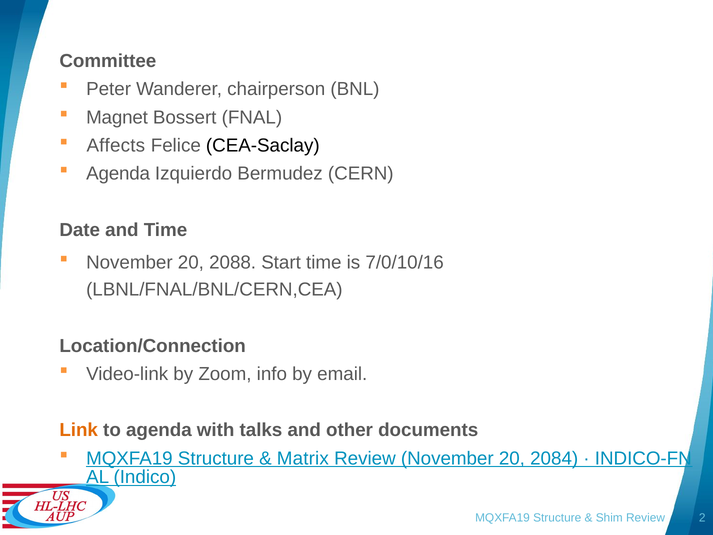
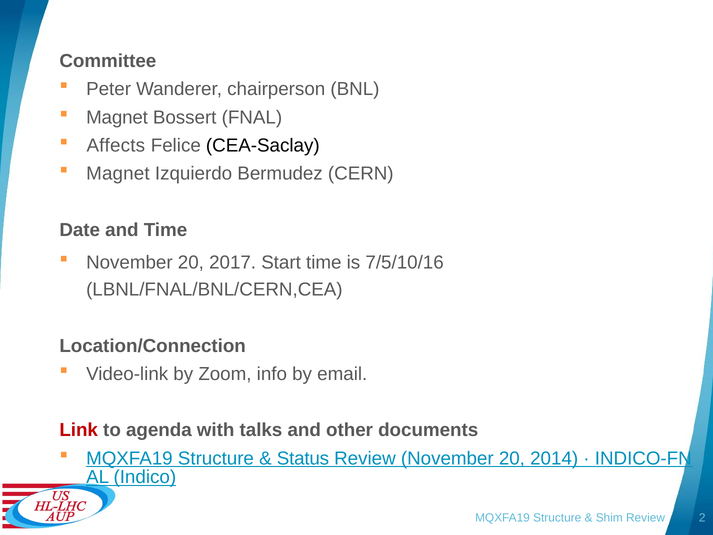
Agenda at (118, 174): Agenda -> Magnet
2088: 2088 -> 2017
7/0/10/16: 7/0/10/16 -> 7/5/10/16
Link colour: orange -> red
Matrix: Matrix -> Status
2084: 2084 -> 2014
